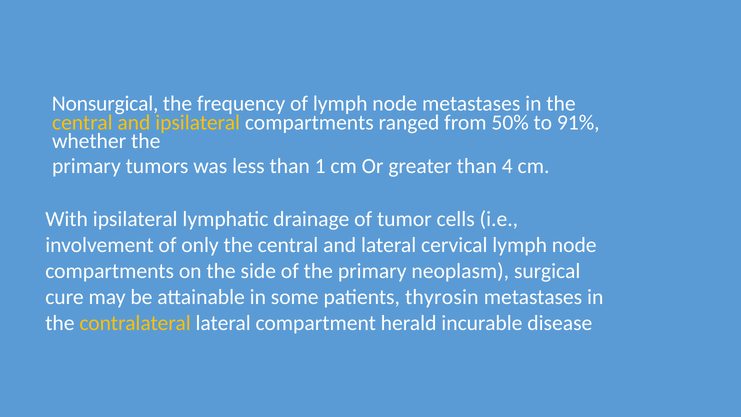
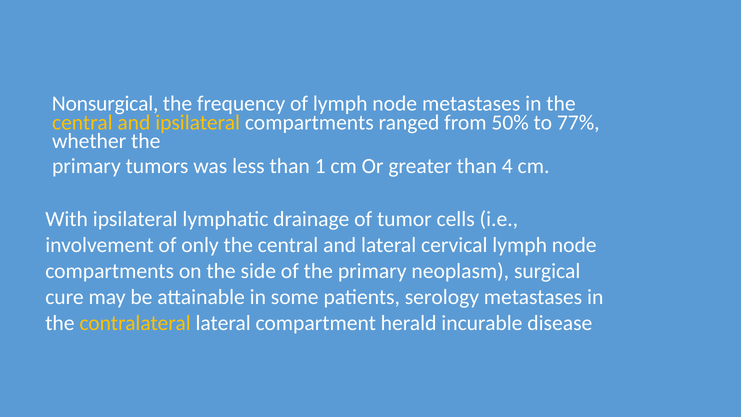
91%: 91% -> 77%
thyrosin: thyrosin -> serology
